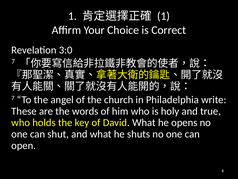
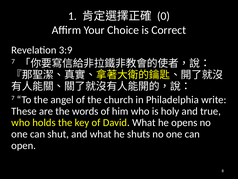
1 at (163, 16): 1 -> 0
3:0: 3:0 -> 3:9
